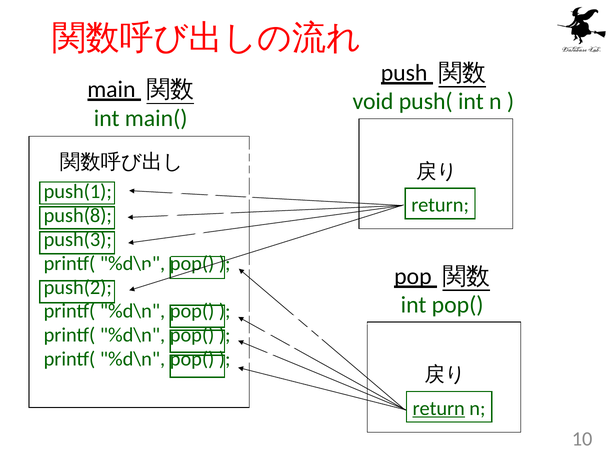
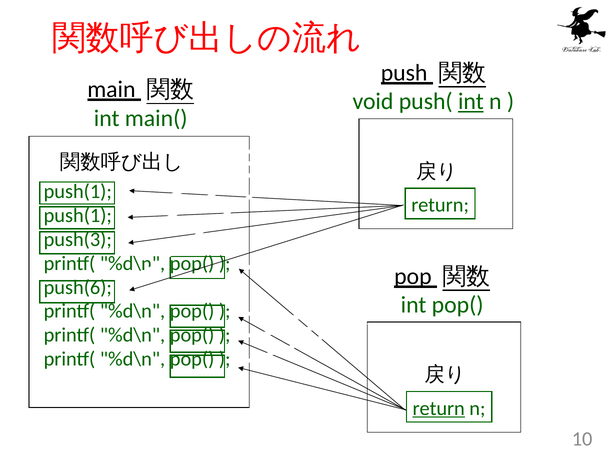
int at (471, 102) underline: none -> present
push(8 at (78, 216): push(8 -> push(1
push(2: push(2 -> push(6
